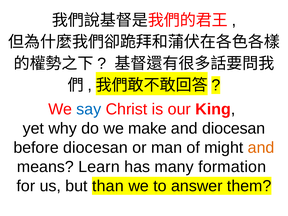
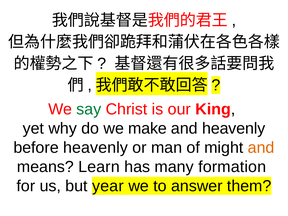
say colour: blue -> green
and diocesan: diocesan -> heavenly
before diocesan: diocesan -> heavenly
than: than -> year
